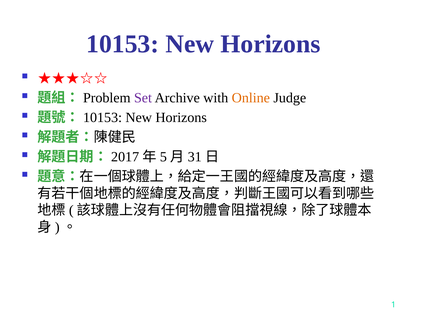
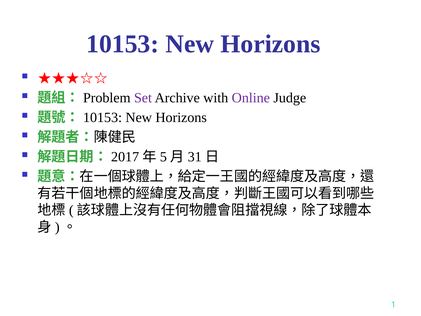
Online colour: orange -> purple
